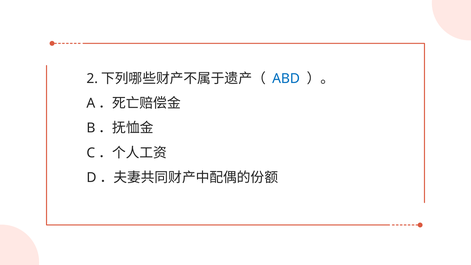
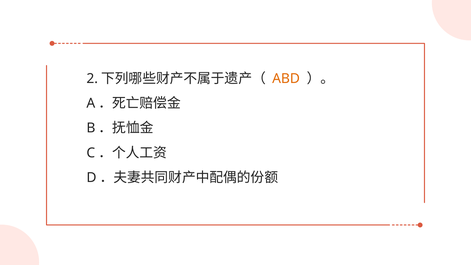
ABD colour: blue -> orange
